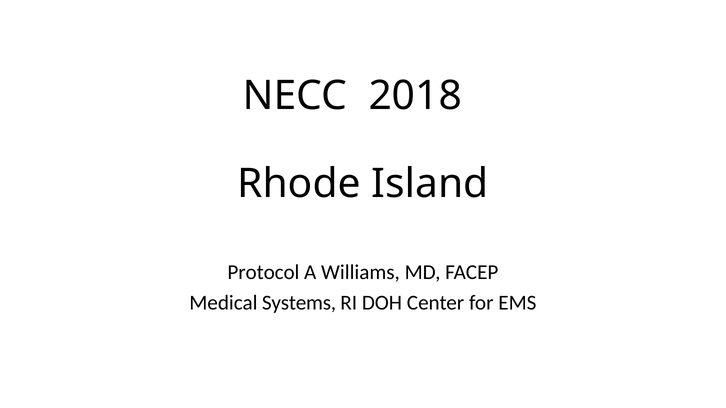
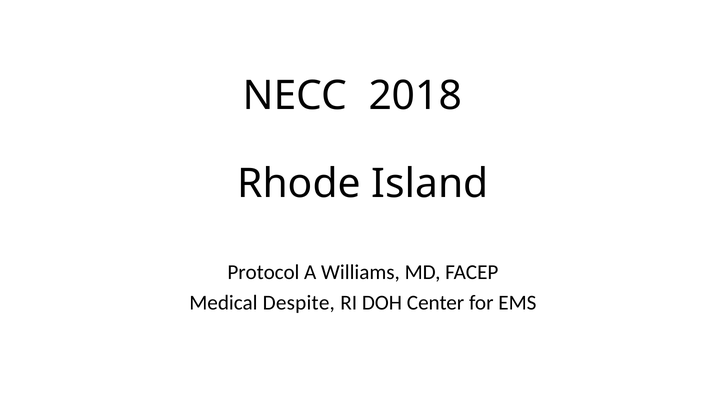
Systems: Systems -> Despite
